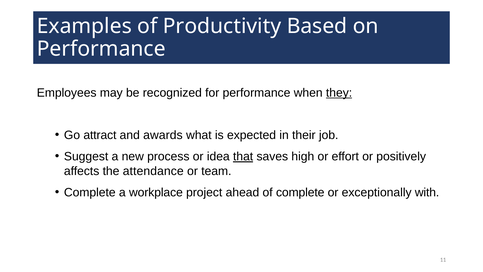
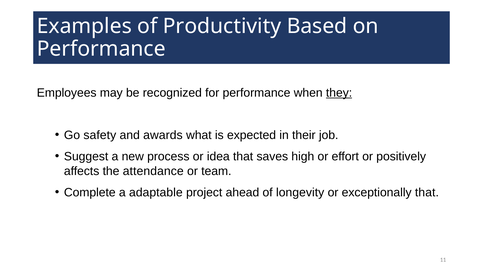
attract: attract -> safety
that at (243, 156) underline: present -> none
workplace: workplace -> adaptable
of complete: complete -> longevity
exceptionally with: with -> that
